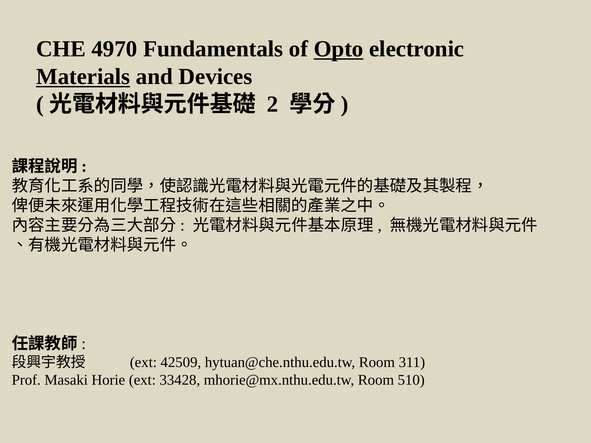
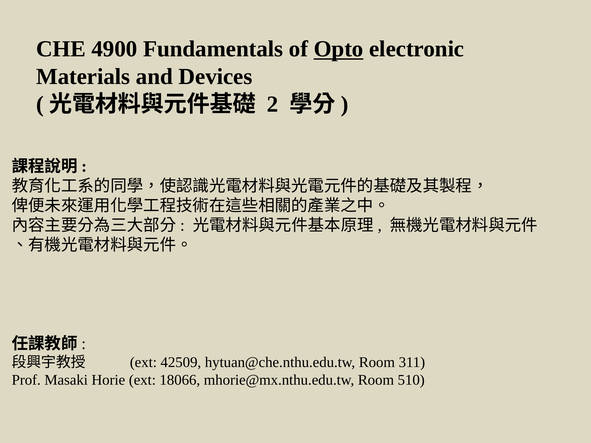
4970: 4970 -> 4900
Materials underline: present -> none
33428: 33428 -> 18066
